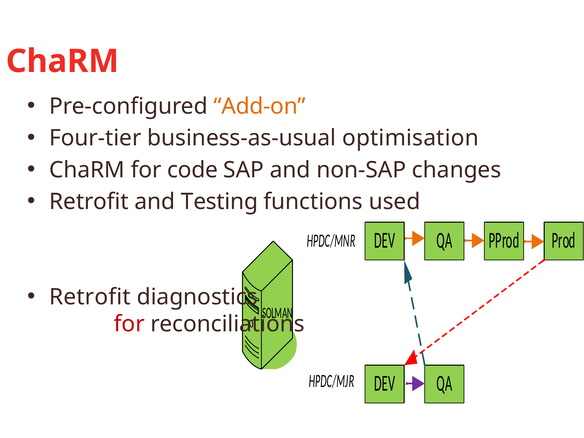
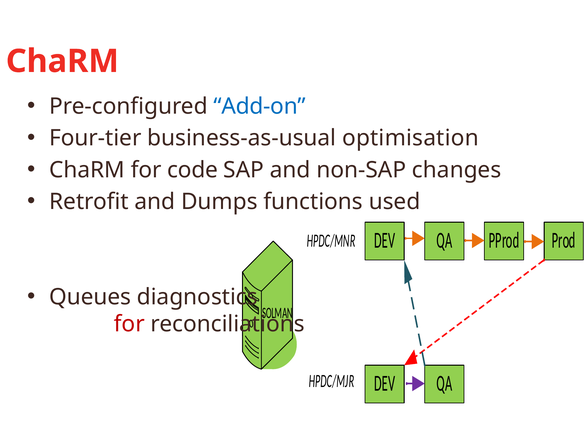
Add-on colour: orange -> blue
Testing: Testing -> Dumps
Retrofit at (90, 297): Retrofit -> Queues
